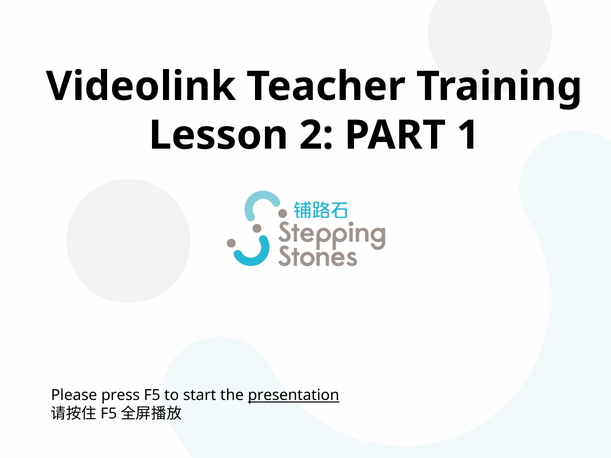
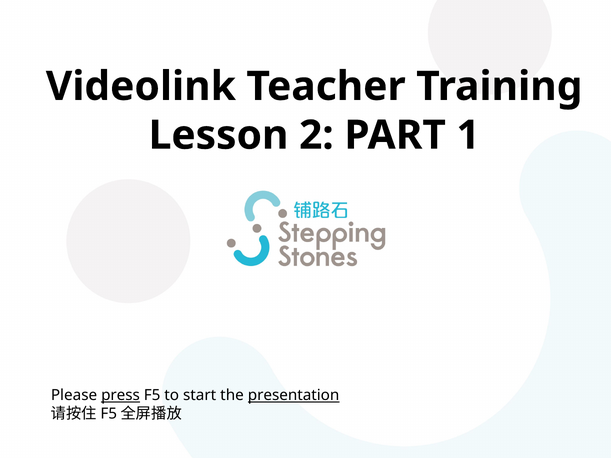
press underline: none -> present
